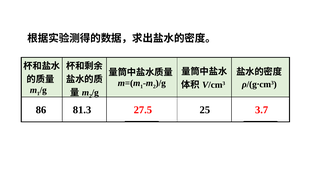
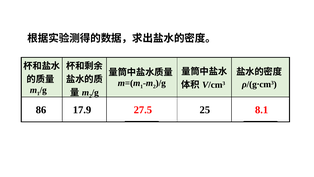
81.3: 81.3 -> 17.9
3.7: 3.7 -> 8.1
